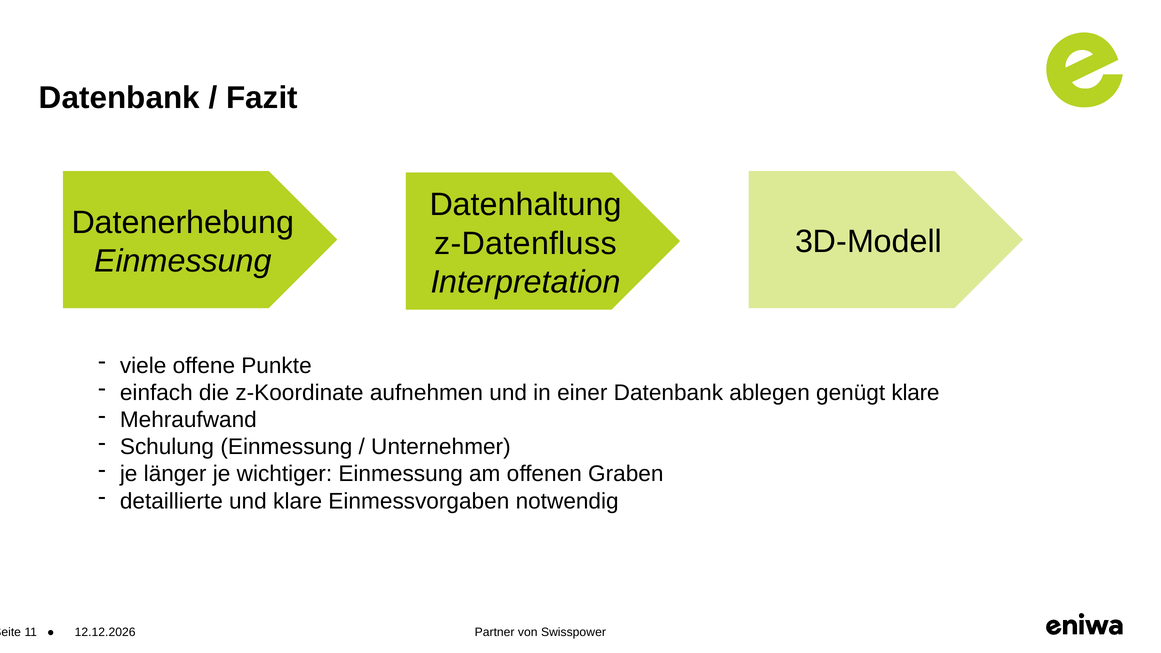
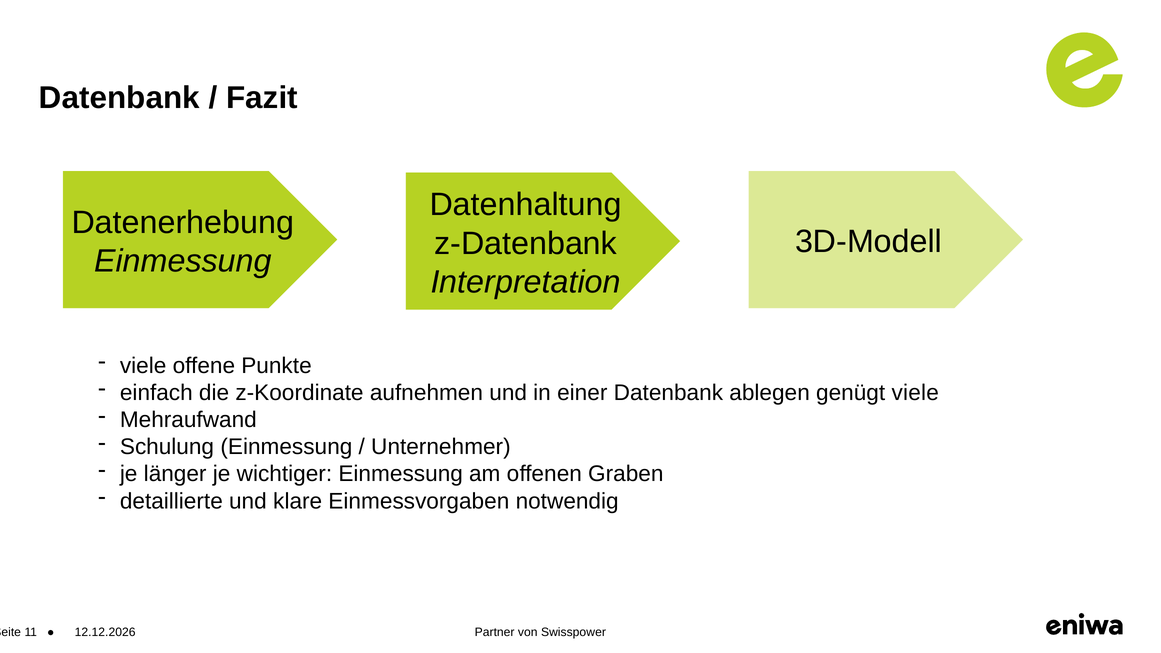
z-Datenfluss: z-Datenfluss -> z-Datenbank
genügt klare: klare -> viele
